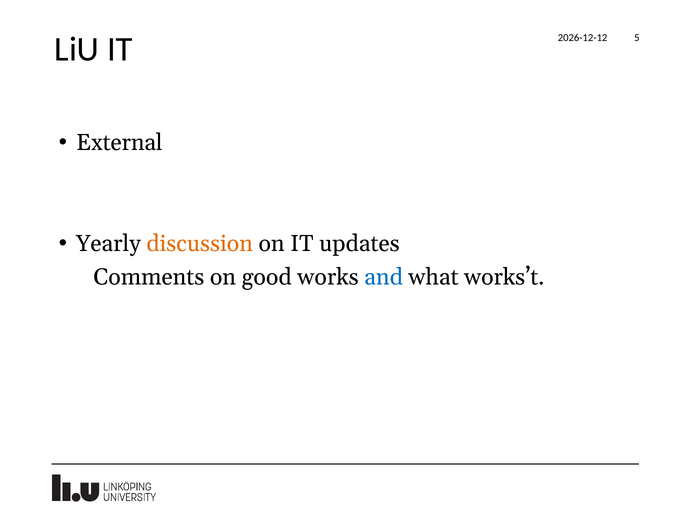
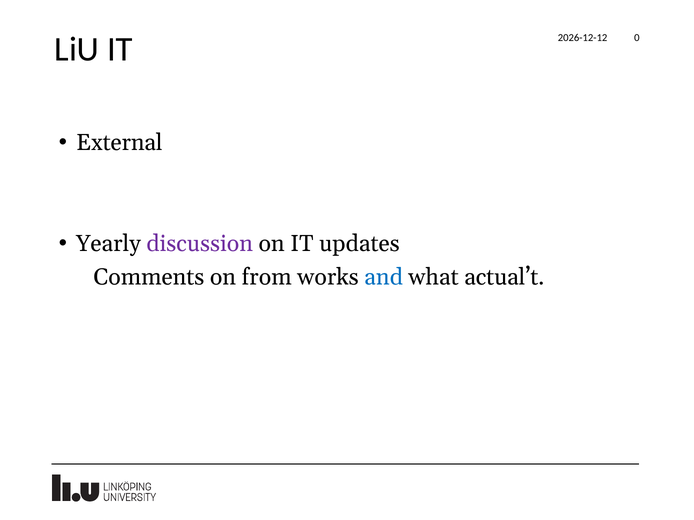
5: 5 -> 0
discussion colour: orange -> purple
good: good -> from
works’t: works’t -> actual’t
